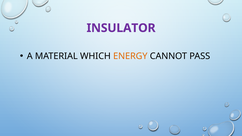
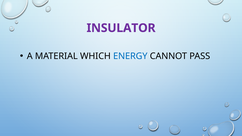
ENERGY colour: orange -> blue
